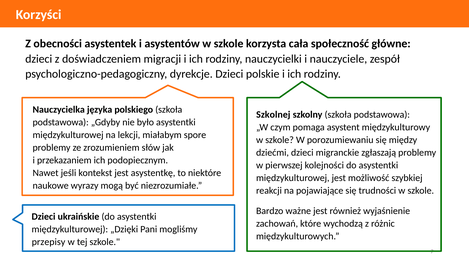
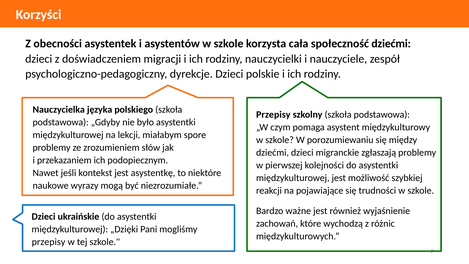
społeczność główne: główne -> dziećmi
Szkolnej at (273, 115): Szkolnej -> Przepisy
